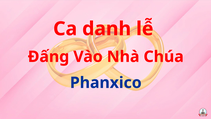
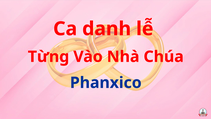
Đấng: Đấng -> Từng
